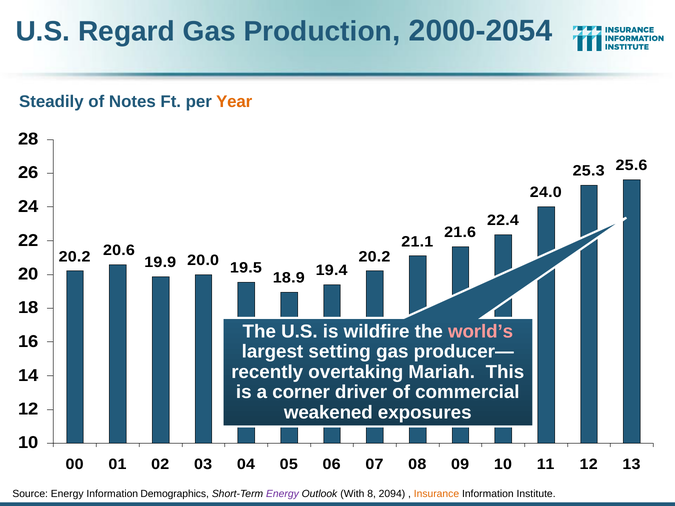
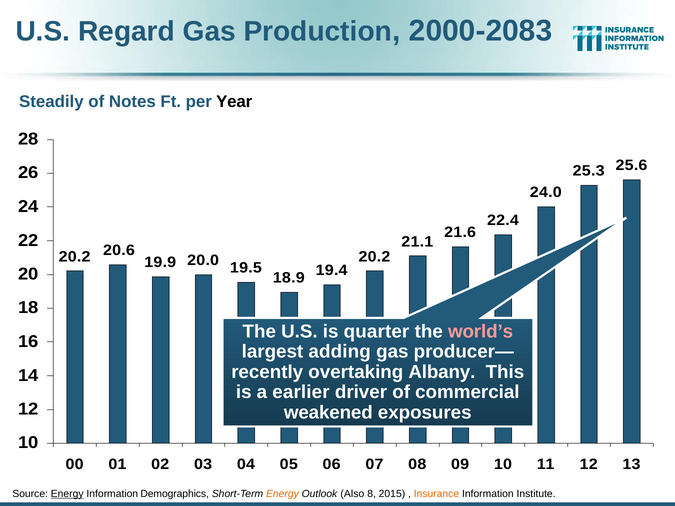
2000-2054: 2000-2054 -> 2000-2083
Year colour: orange -> black
wildfire: wildfire -> quarter
setting: setting -> adding
Mariah: Mariah -> Albany
corner: corner -> earlier
Energy at (67, 494) underline: none -> present
Energy at (282, 494) colour: purple -> orange
With: With -> Also
2094: 2094 -> 2015
